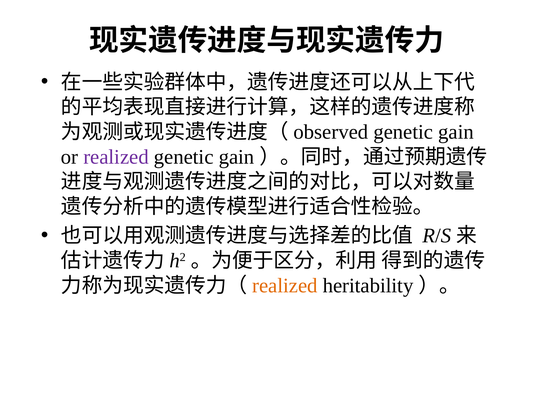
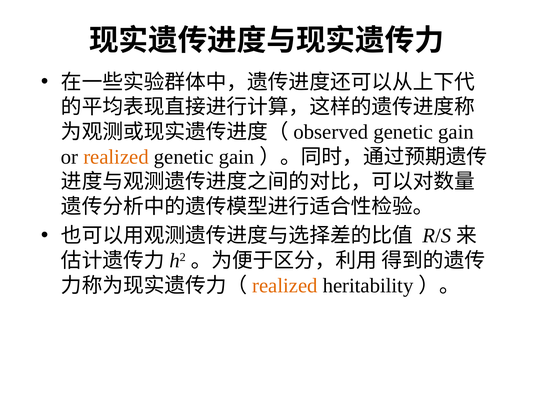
realized at (116, 157) colour: purple -> orange
